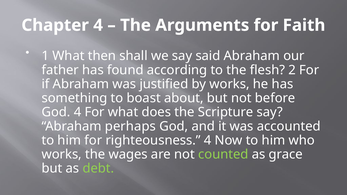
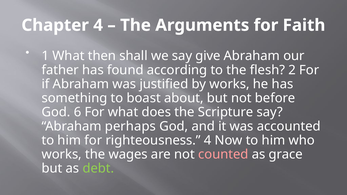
said: said -> give
God 4: 4 -> 6
counted colour: light green -> pink
